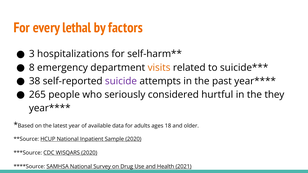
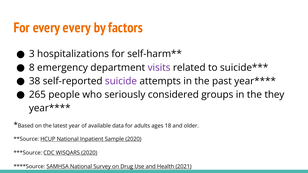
every lethal: lethal -> every
visits colour: orange -> purple
hurtful: hurtful -> groups
